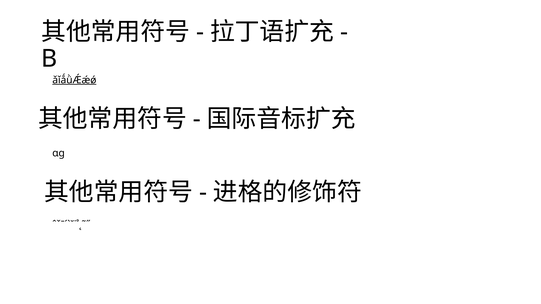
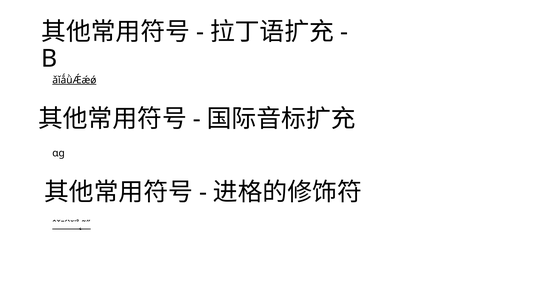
ˆˇˉˊˋ˘˙˚˛˜˝ underline: none -> present
